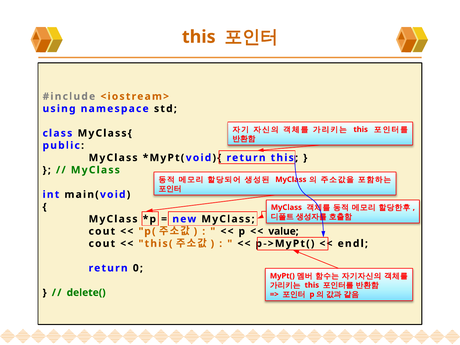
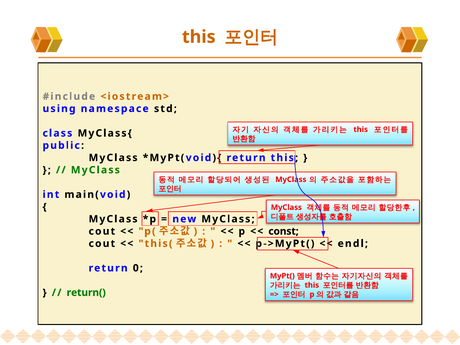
value: value -> const
delete(: delete( -> return(
